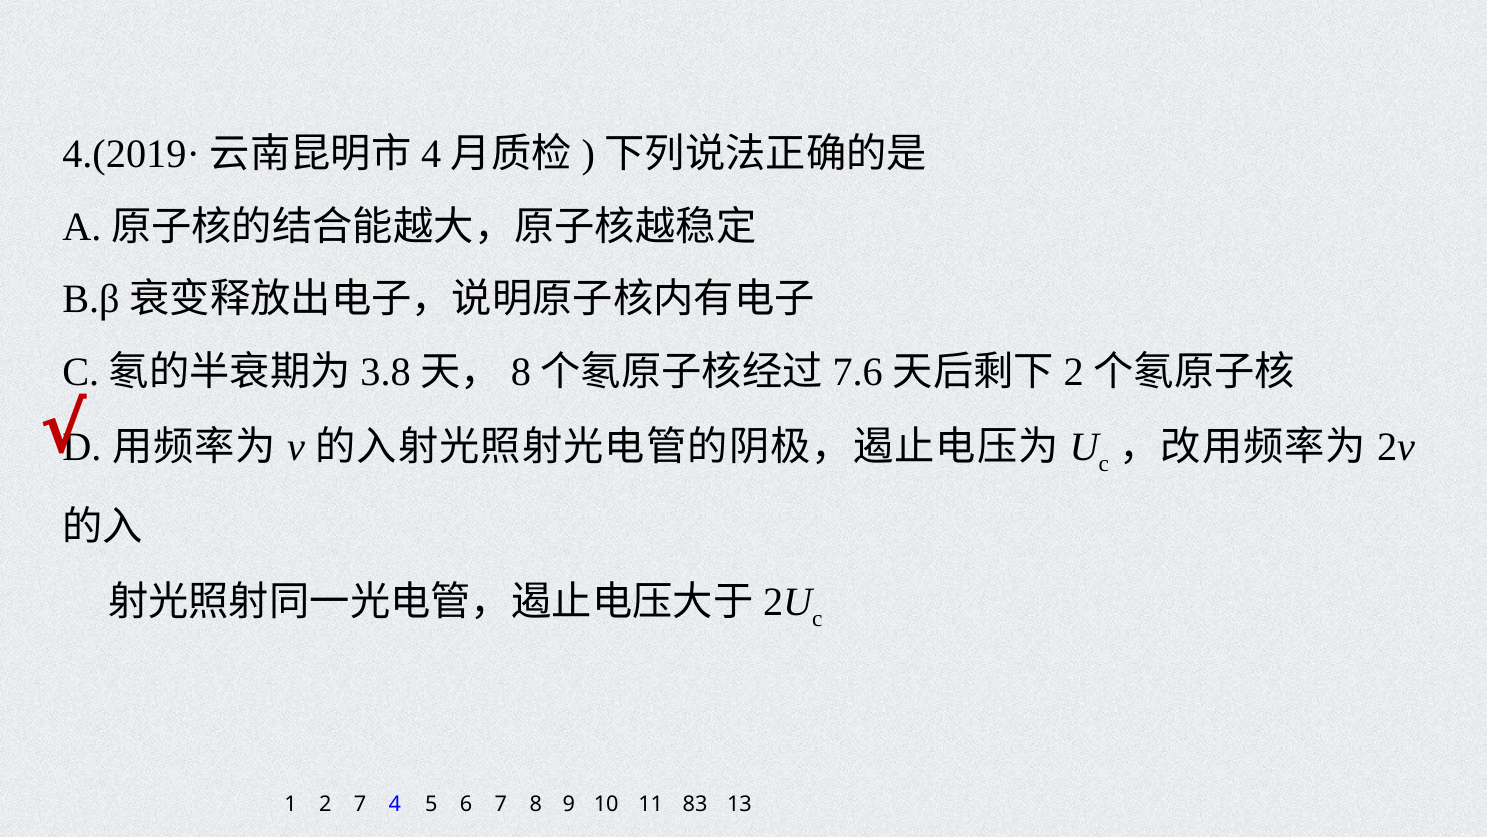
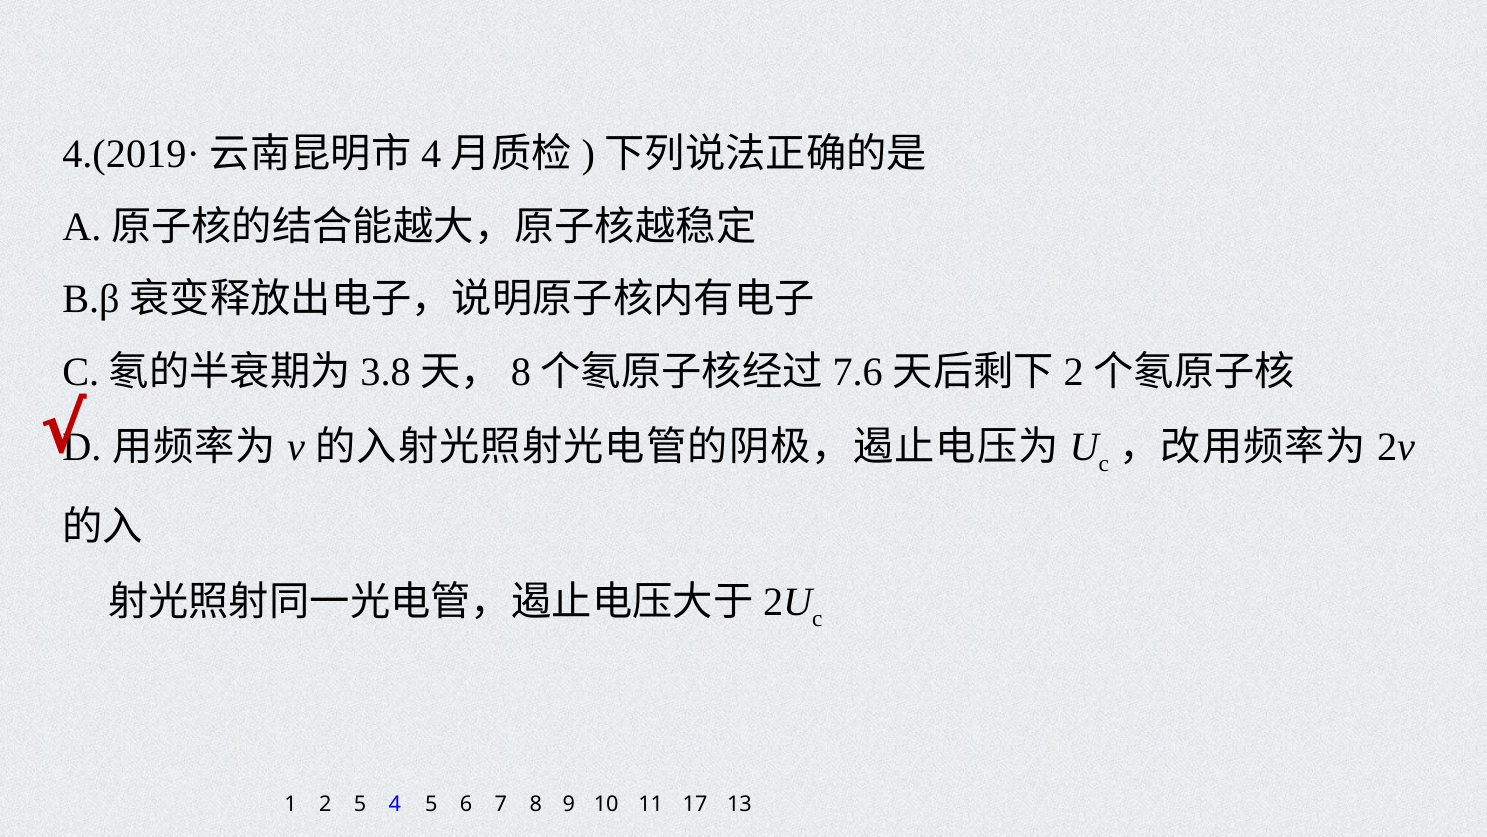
2 7: 7 -> 5
83: 83 -> 17
